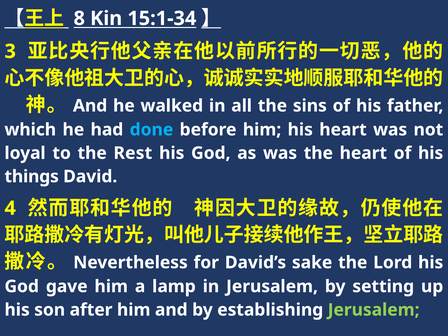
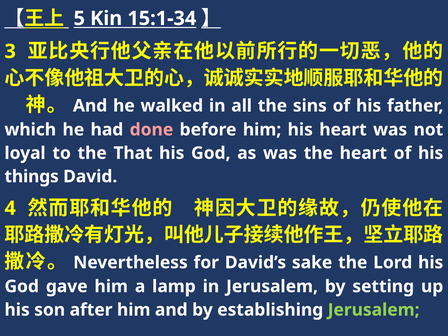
8: 8 -> 5
done colour: light blue -> pink
Rest: Rest -> That
